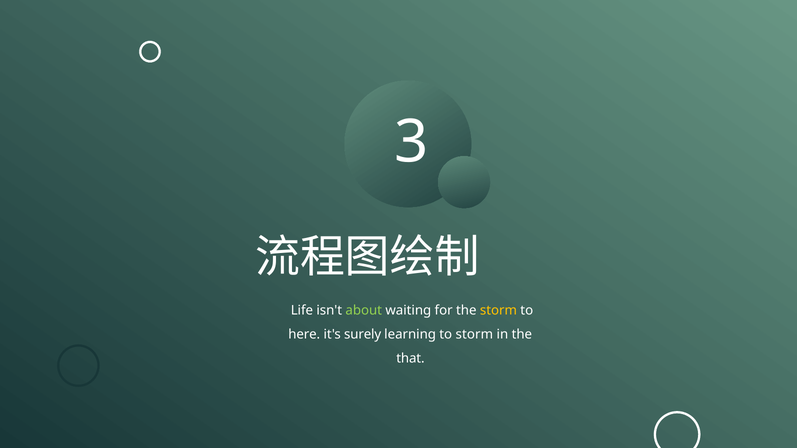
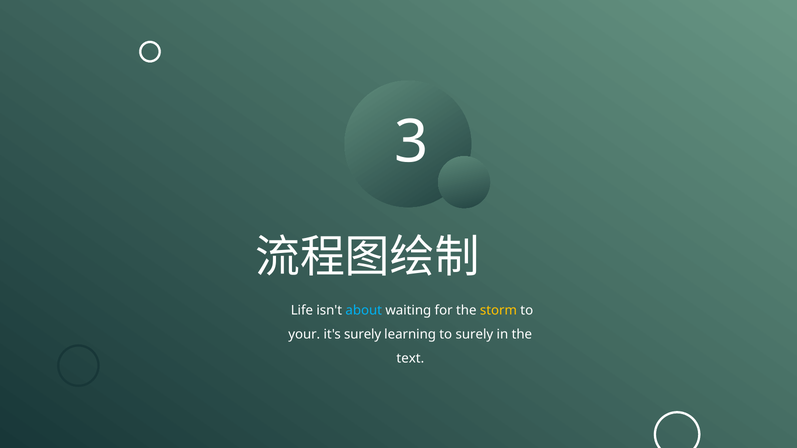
about colour: light green -> light blue
here: here -> your
to storm: storm -> surely
that: that -> text
